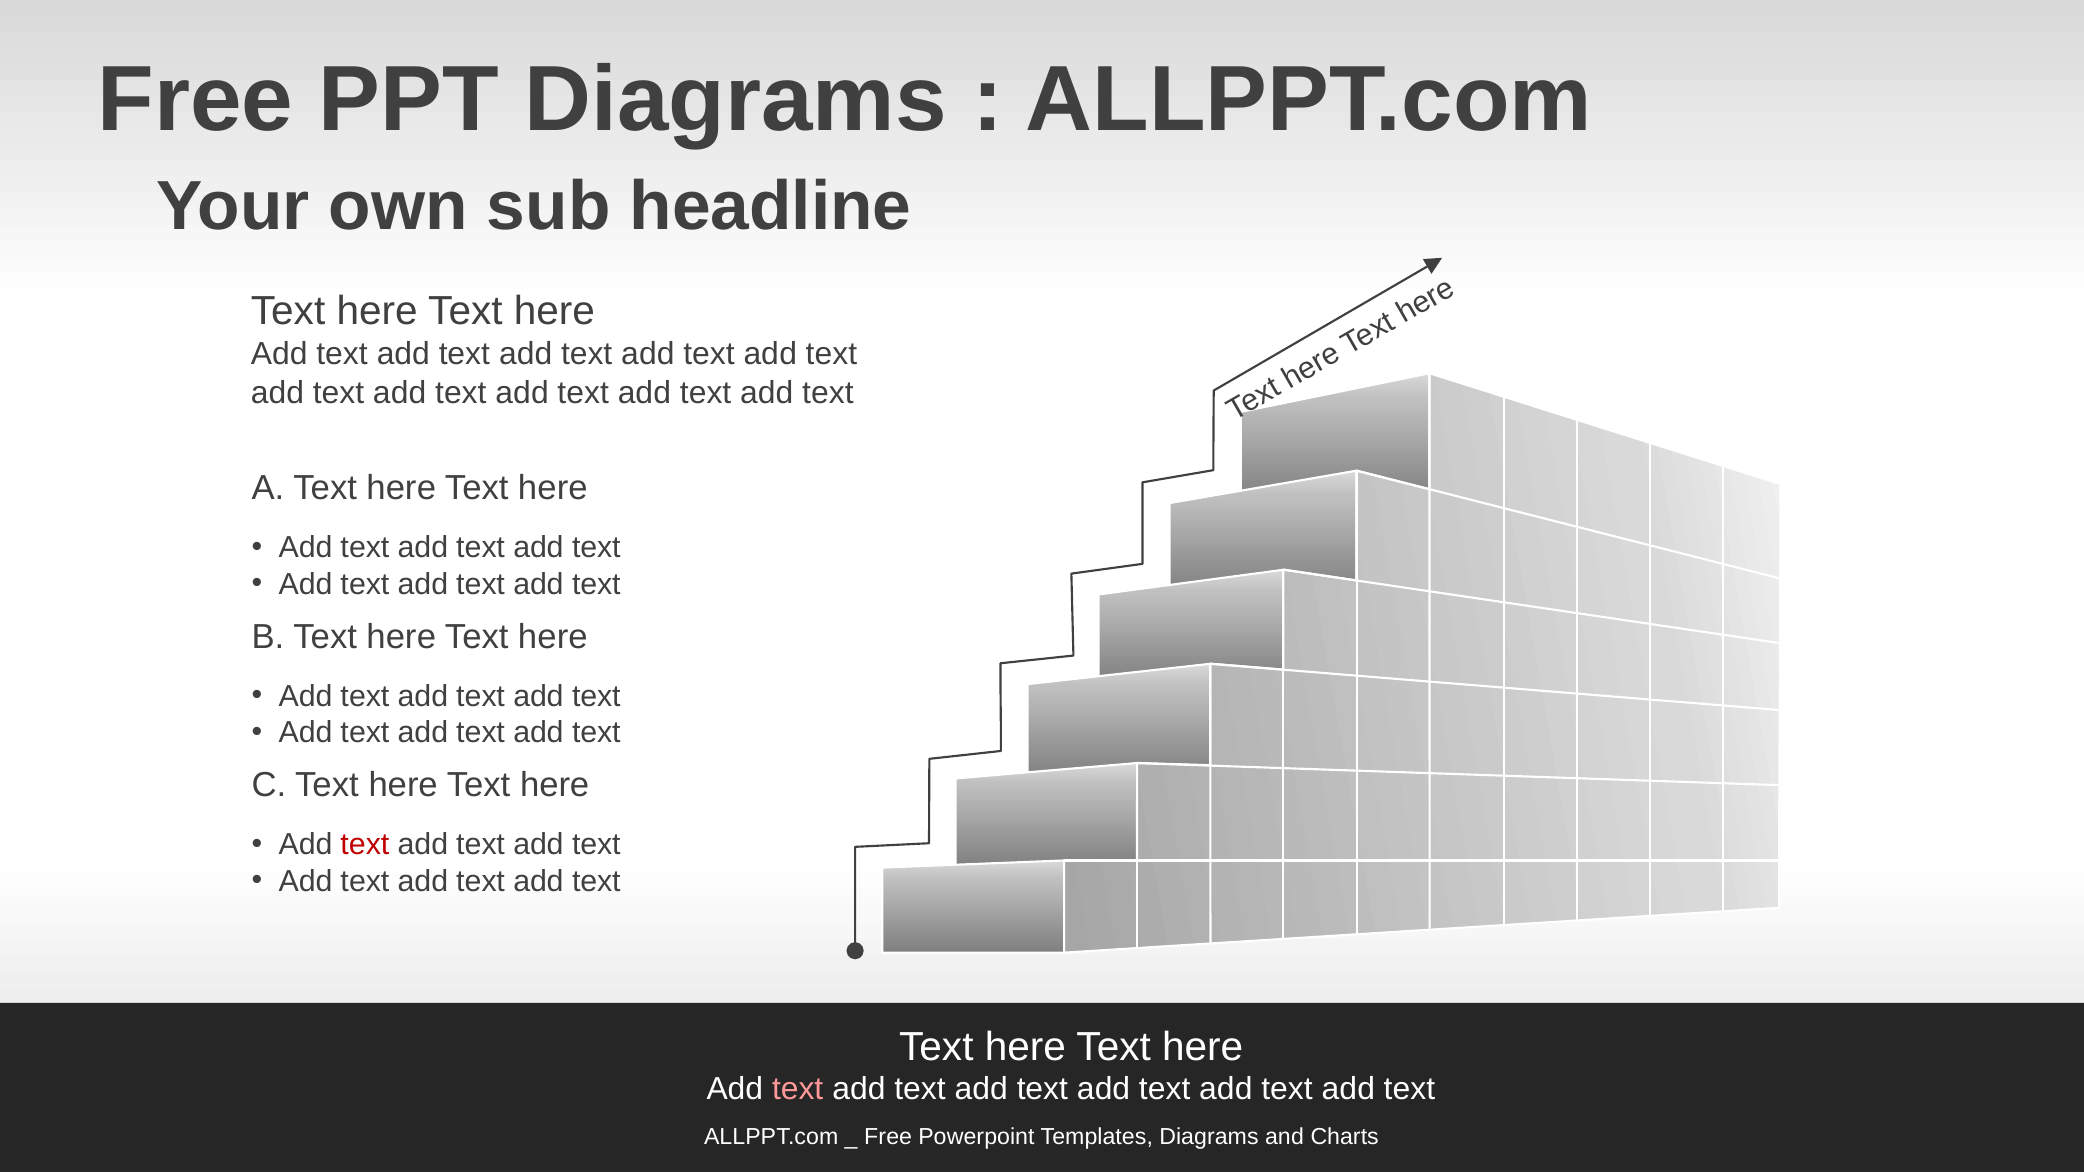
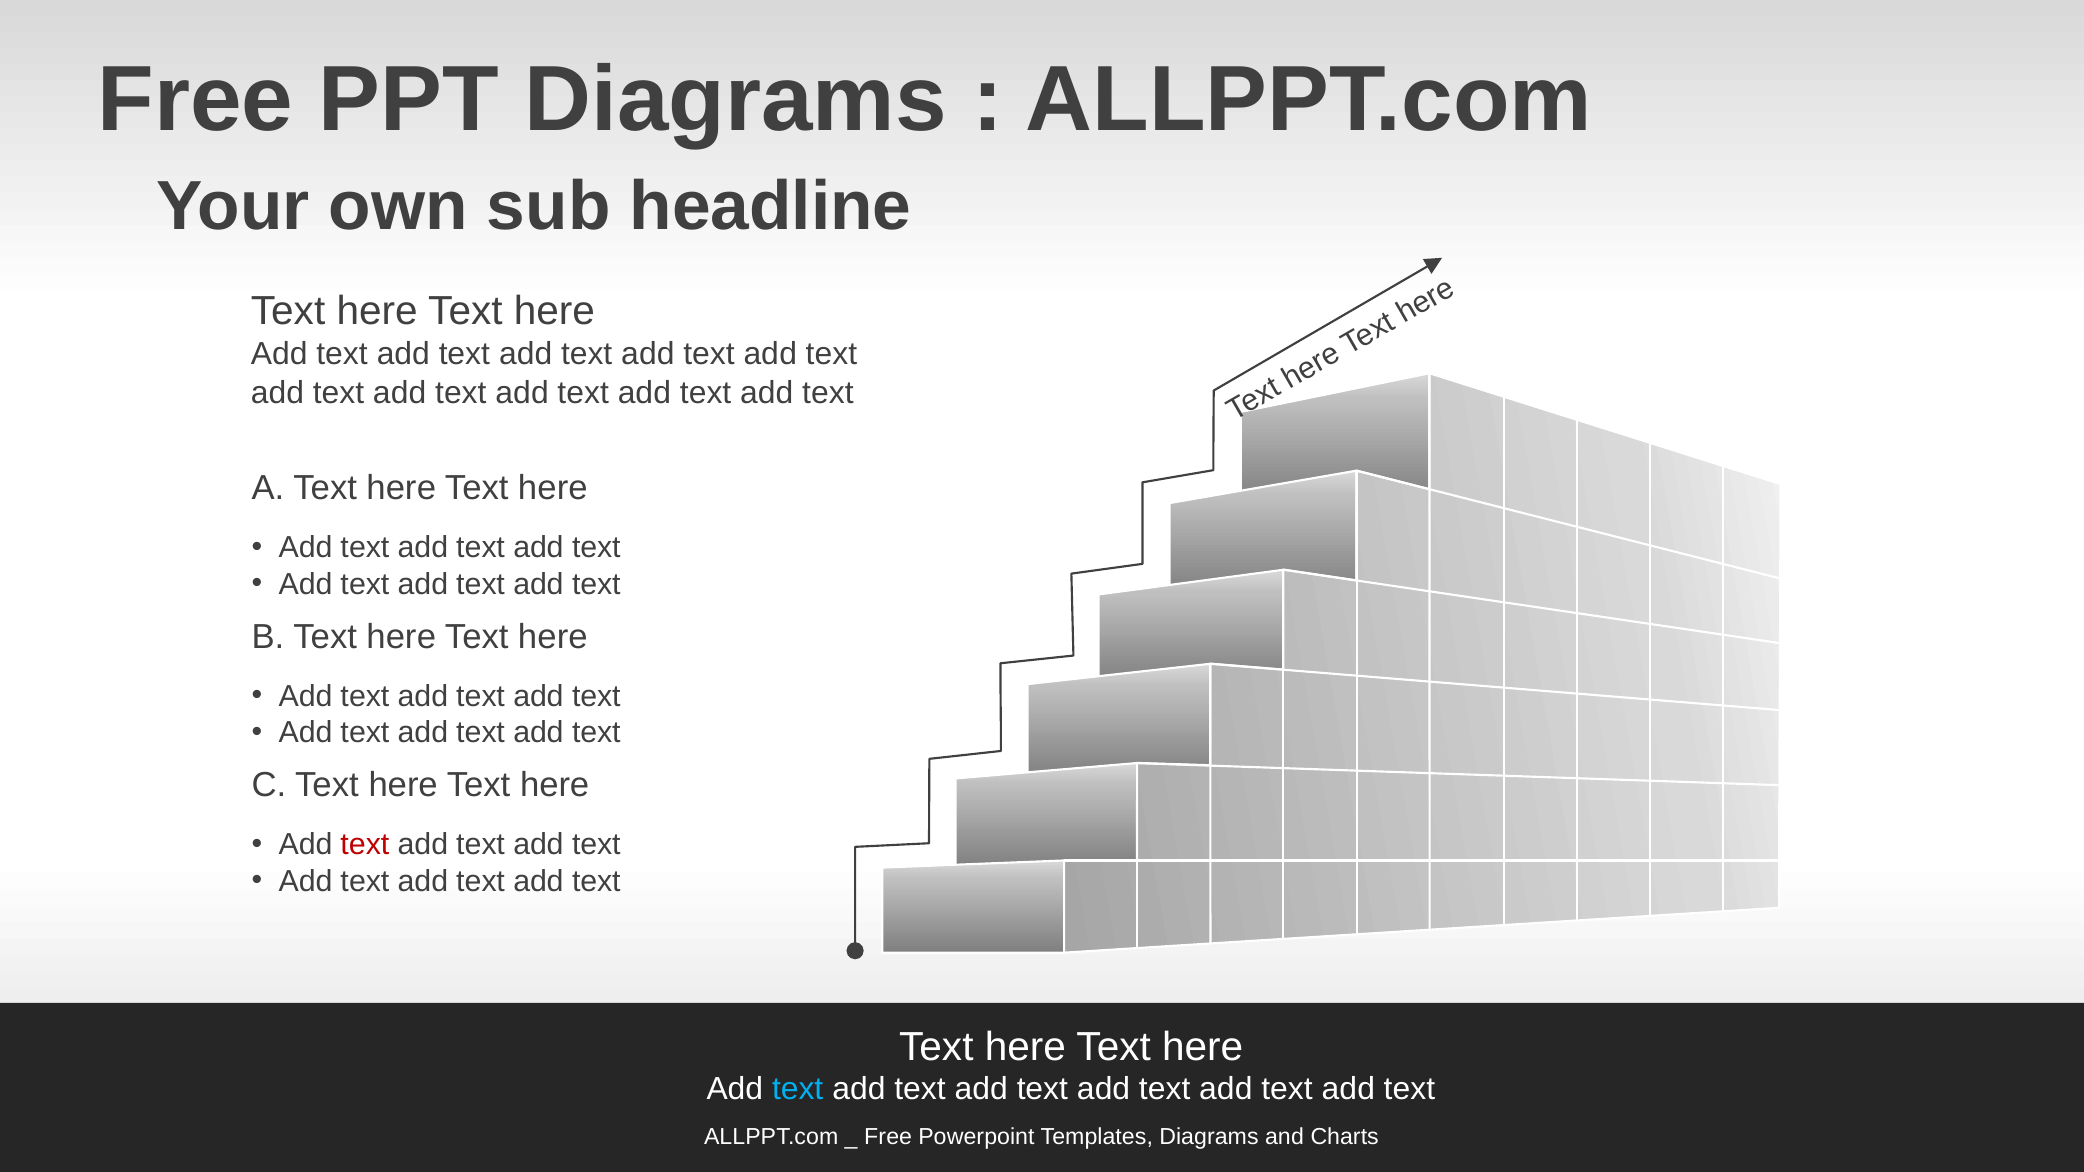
text at (798, 1090) colour: pink -> light blue
